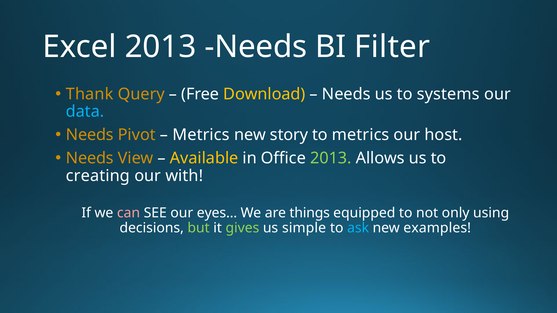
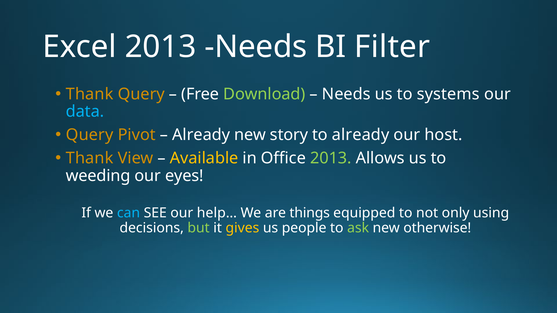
Download colour: yellow -> light green
Needs at (90, 135): Needs -> Query
Metrics at (201, 135): Metrics -> Already
to metrics: metrics -> already
Needs at (90, 158): Needs -> Thank
creating: creating -> weeding
with: with -> eyes
can colour: pink -> light blue
eyes…: eyes… -> help…
gives colour: light green -> yellow
simple: simple -> people
ask colour: light blue -> light green
examples: examples -> otherwise
